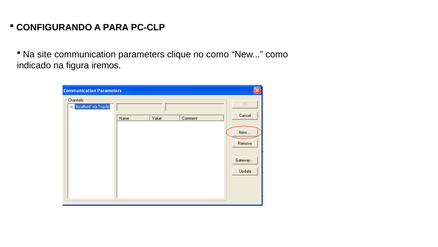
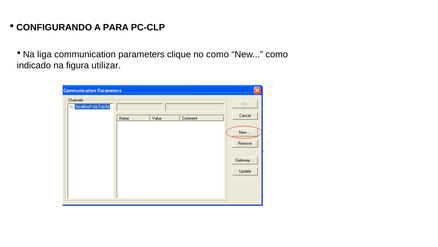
site: site -> liga
iremos: iremos -> utilizar
